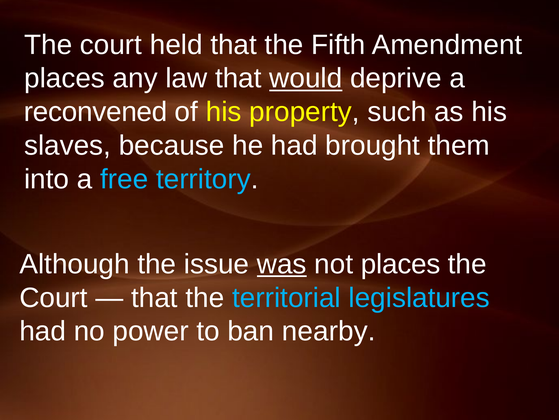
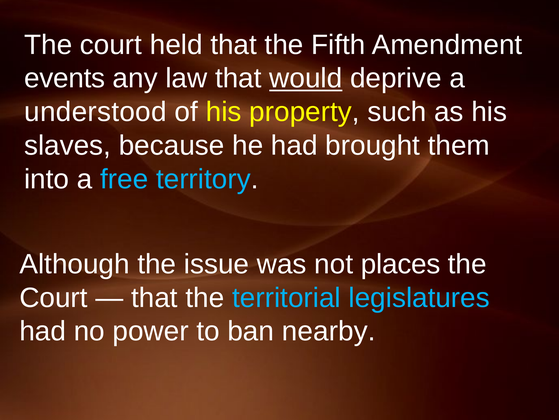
places at (65, 78): places -> events
reconvened: reconvened -> understood
was underline: present -> none
